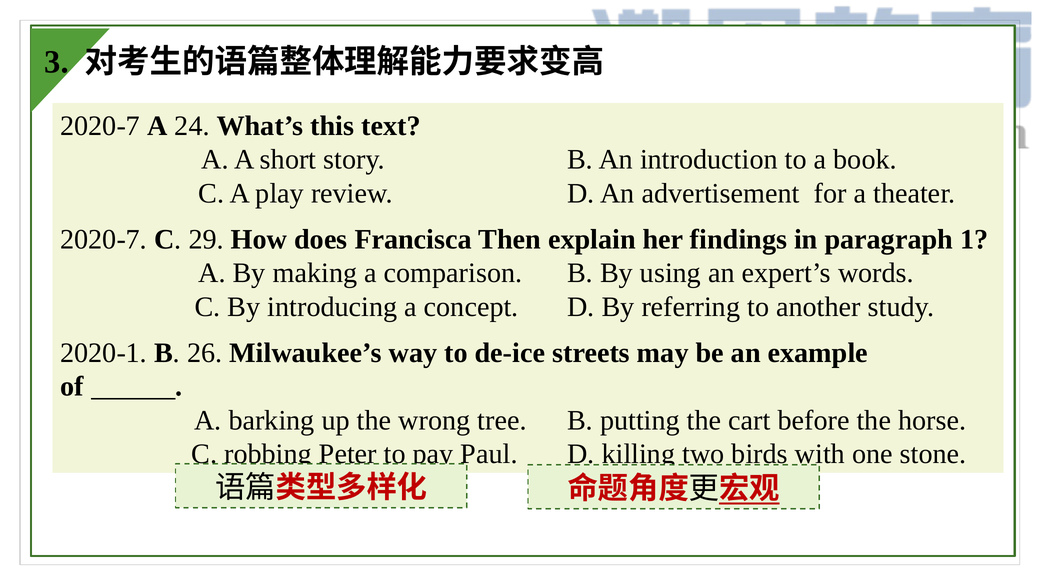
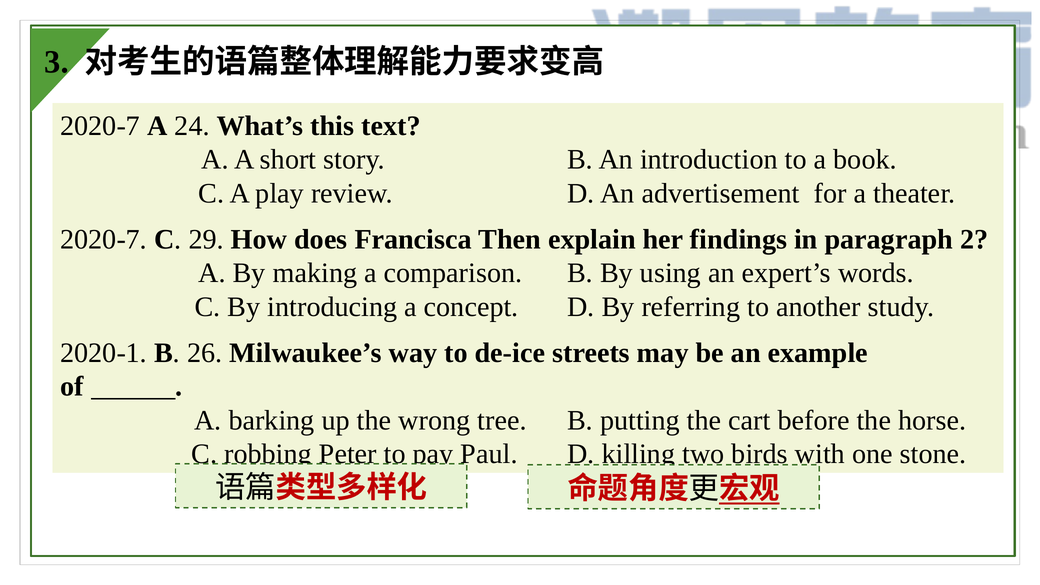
1: 1 -> 2
